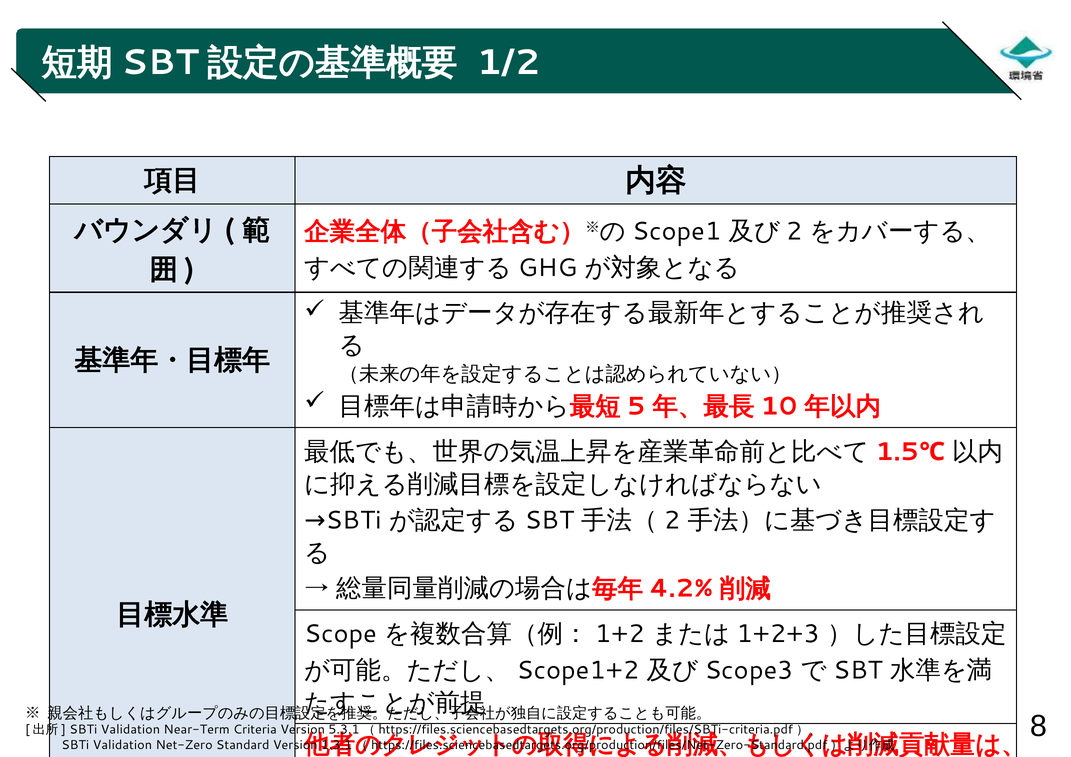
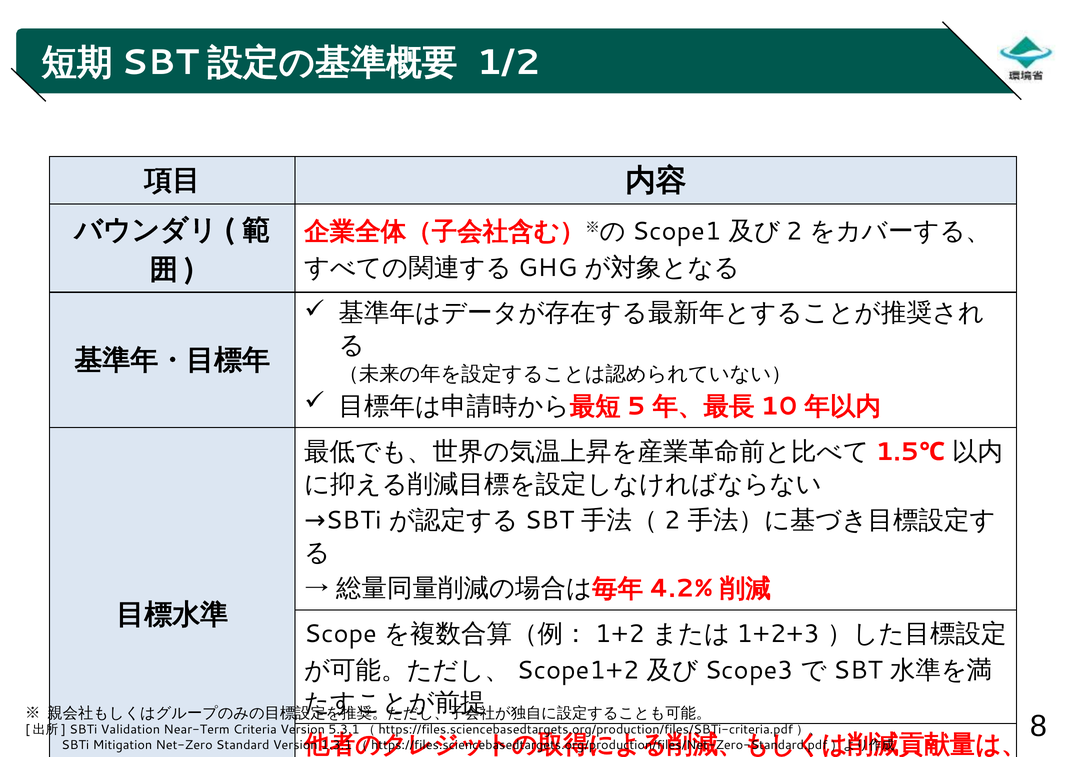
Validation at (122, 745): Validation -> Mitigation
